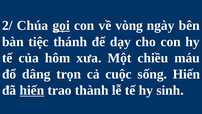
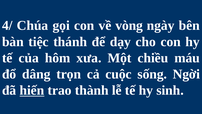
2/: 2/ -> 4/
gọi underline: present -> none
sống Hiến: Hiến -> Ngời
